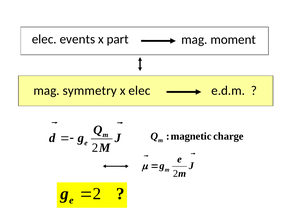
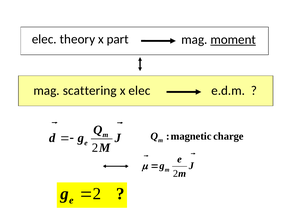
events: events -> theory
moment underline: none -> present
symmetry: symmetry -> scattering
